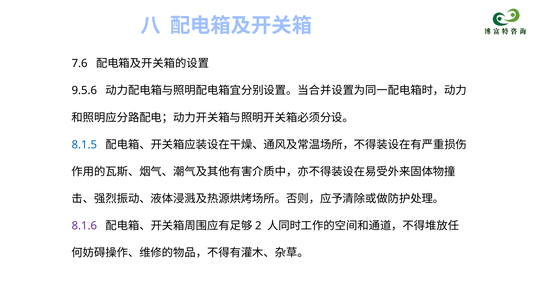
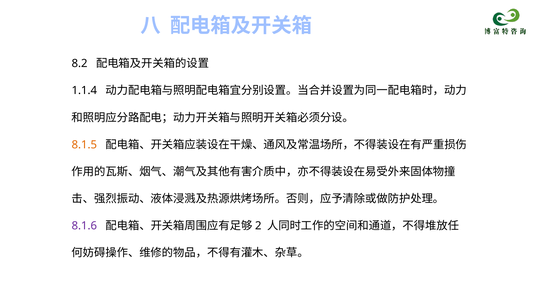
7.6: 7.6 -> 8.2
9.5.6: 9.5.6 -> 1.1.4
8.1.5 colour: blue -> orange
